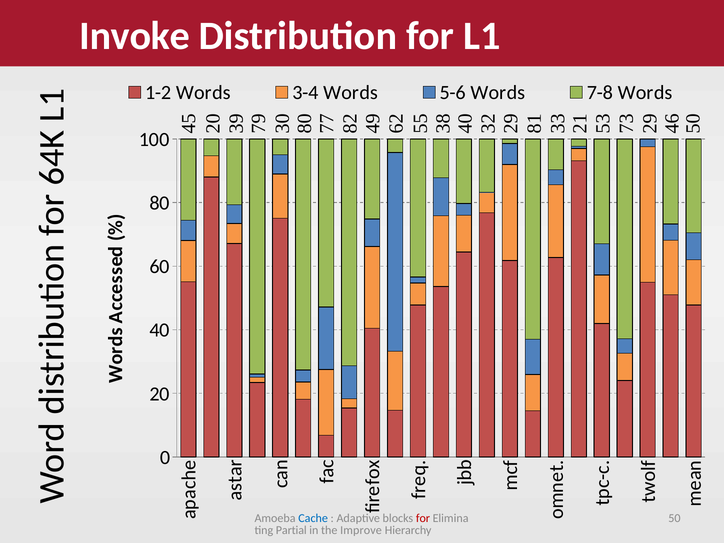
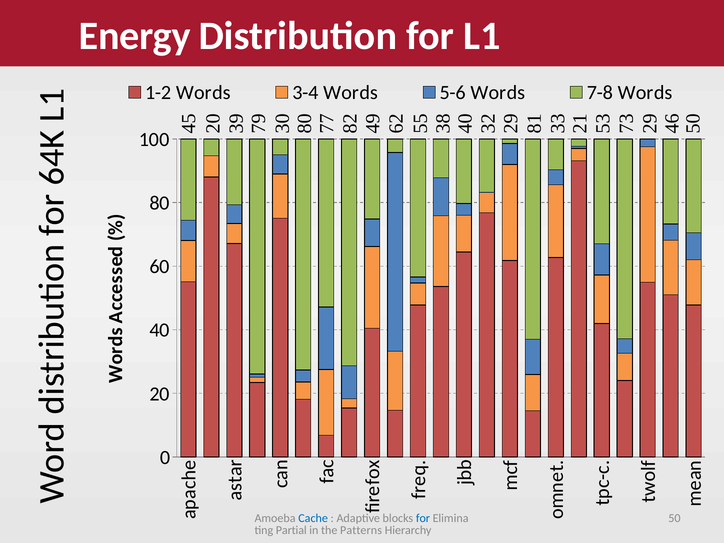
Invoke: Invoke -> Energy
for at (423, 518) colour: red -> blue
Improve: Improve -> Patterns
